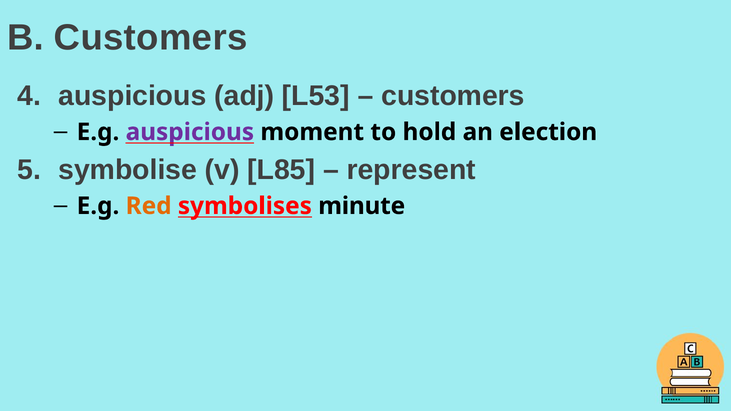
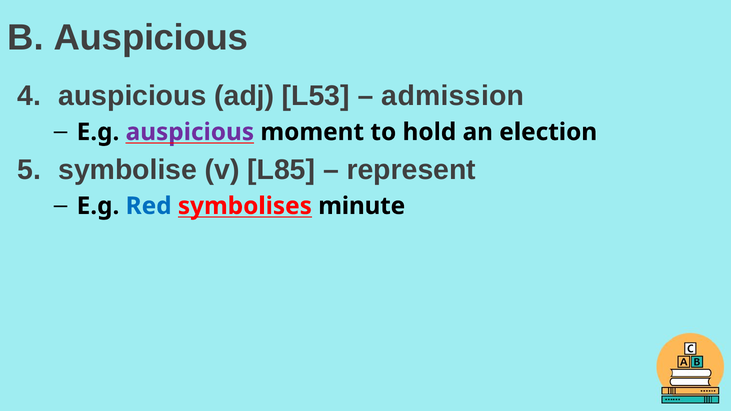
B Customers: Customers -> Auspicious
customers at (453, 96): customers -> admission
Red colour: orange -> blue
